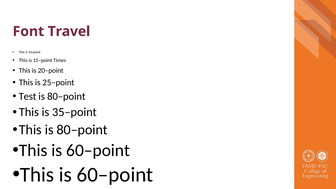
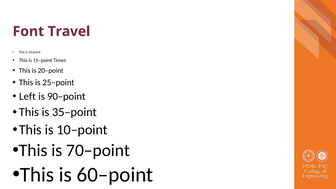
Test: Test -> Left
80–point at (66, 96): 80–point -> 90–point
This is 80–point: 80–point -> 10–point
60–point at (98, 150): 60–point -> 70–point
